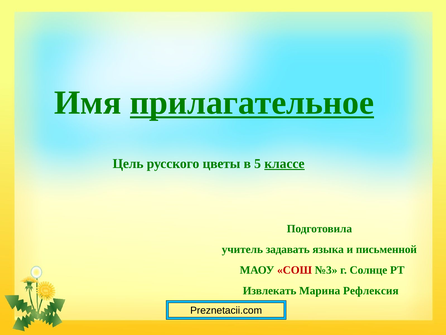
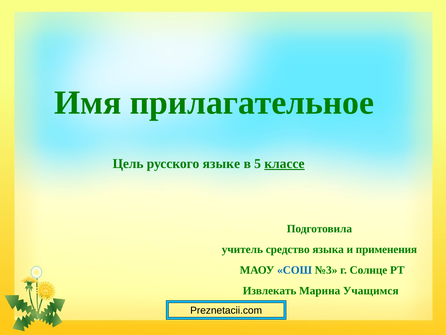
прилагательное underline: present -> none
цветы: цветы -> языке
задавать: задавать -> средство
письменной: письменной -> применения
СОШ colour: red -> blue
Рефлексия: Рефлексия -> Учащимся
